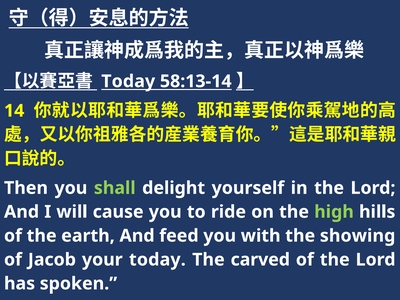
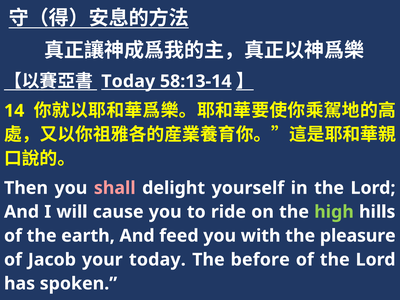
shall colour: light green -> pink
showing: showing -> pleasure
carved: carved -> before
